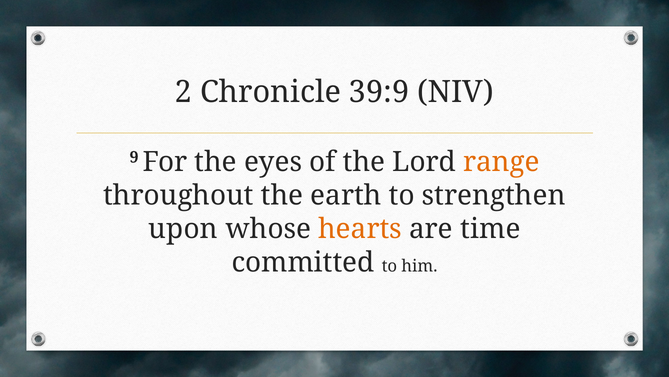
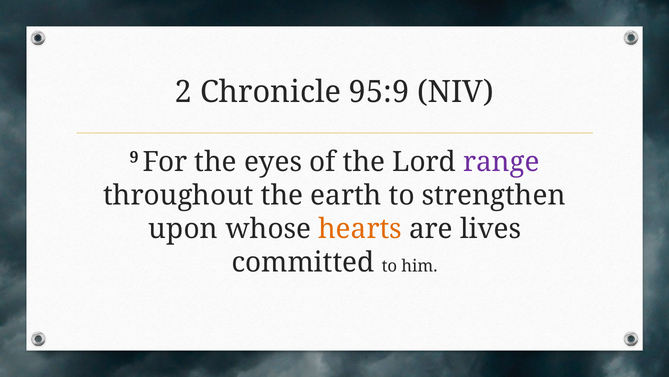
39:9: 39:9 -> 95:9
range colour: orange -> purple
time: time -> lives
